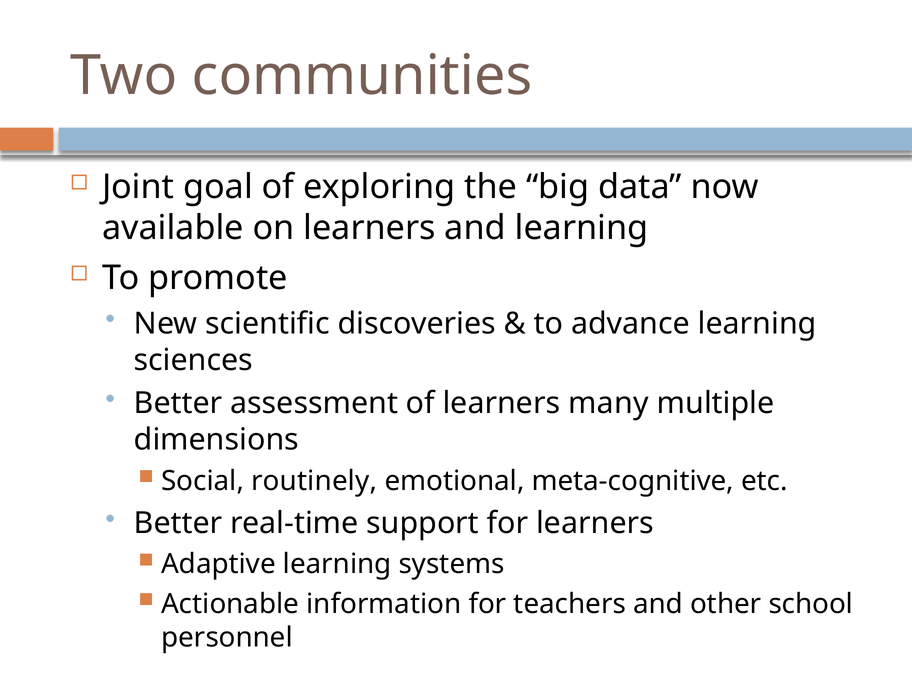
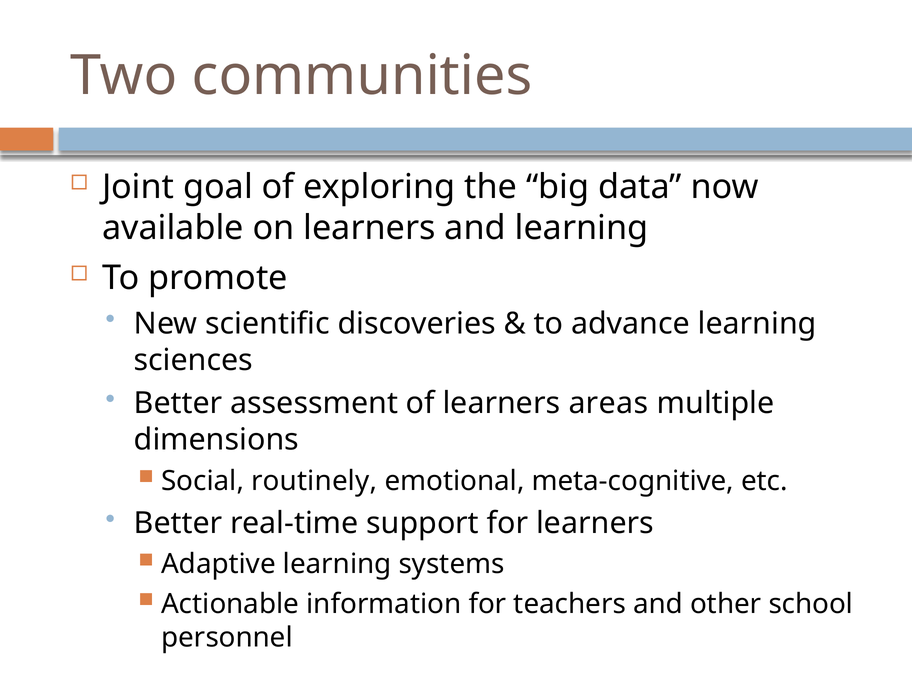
many: many -> areas
